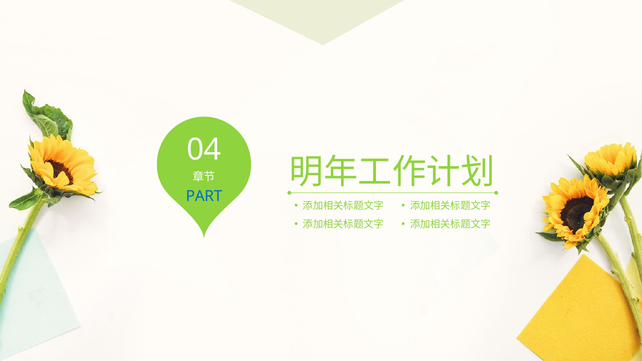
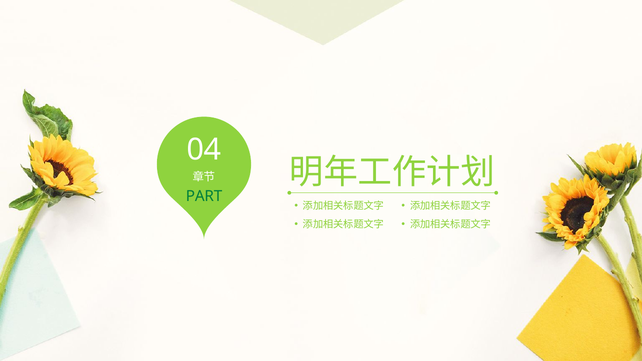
PART colour: blue -> green
